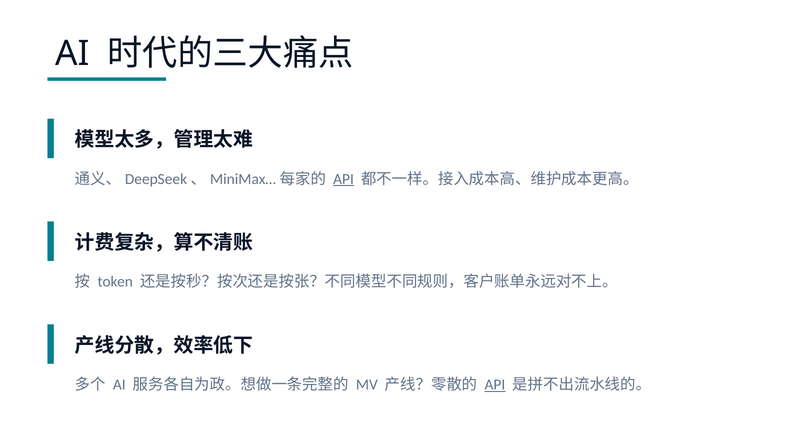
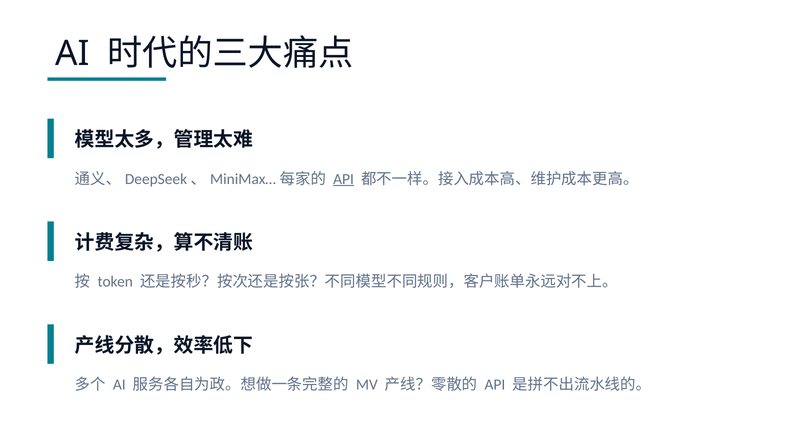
API at (495, 385) underline: present -> none
